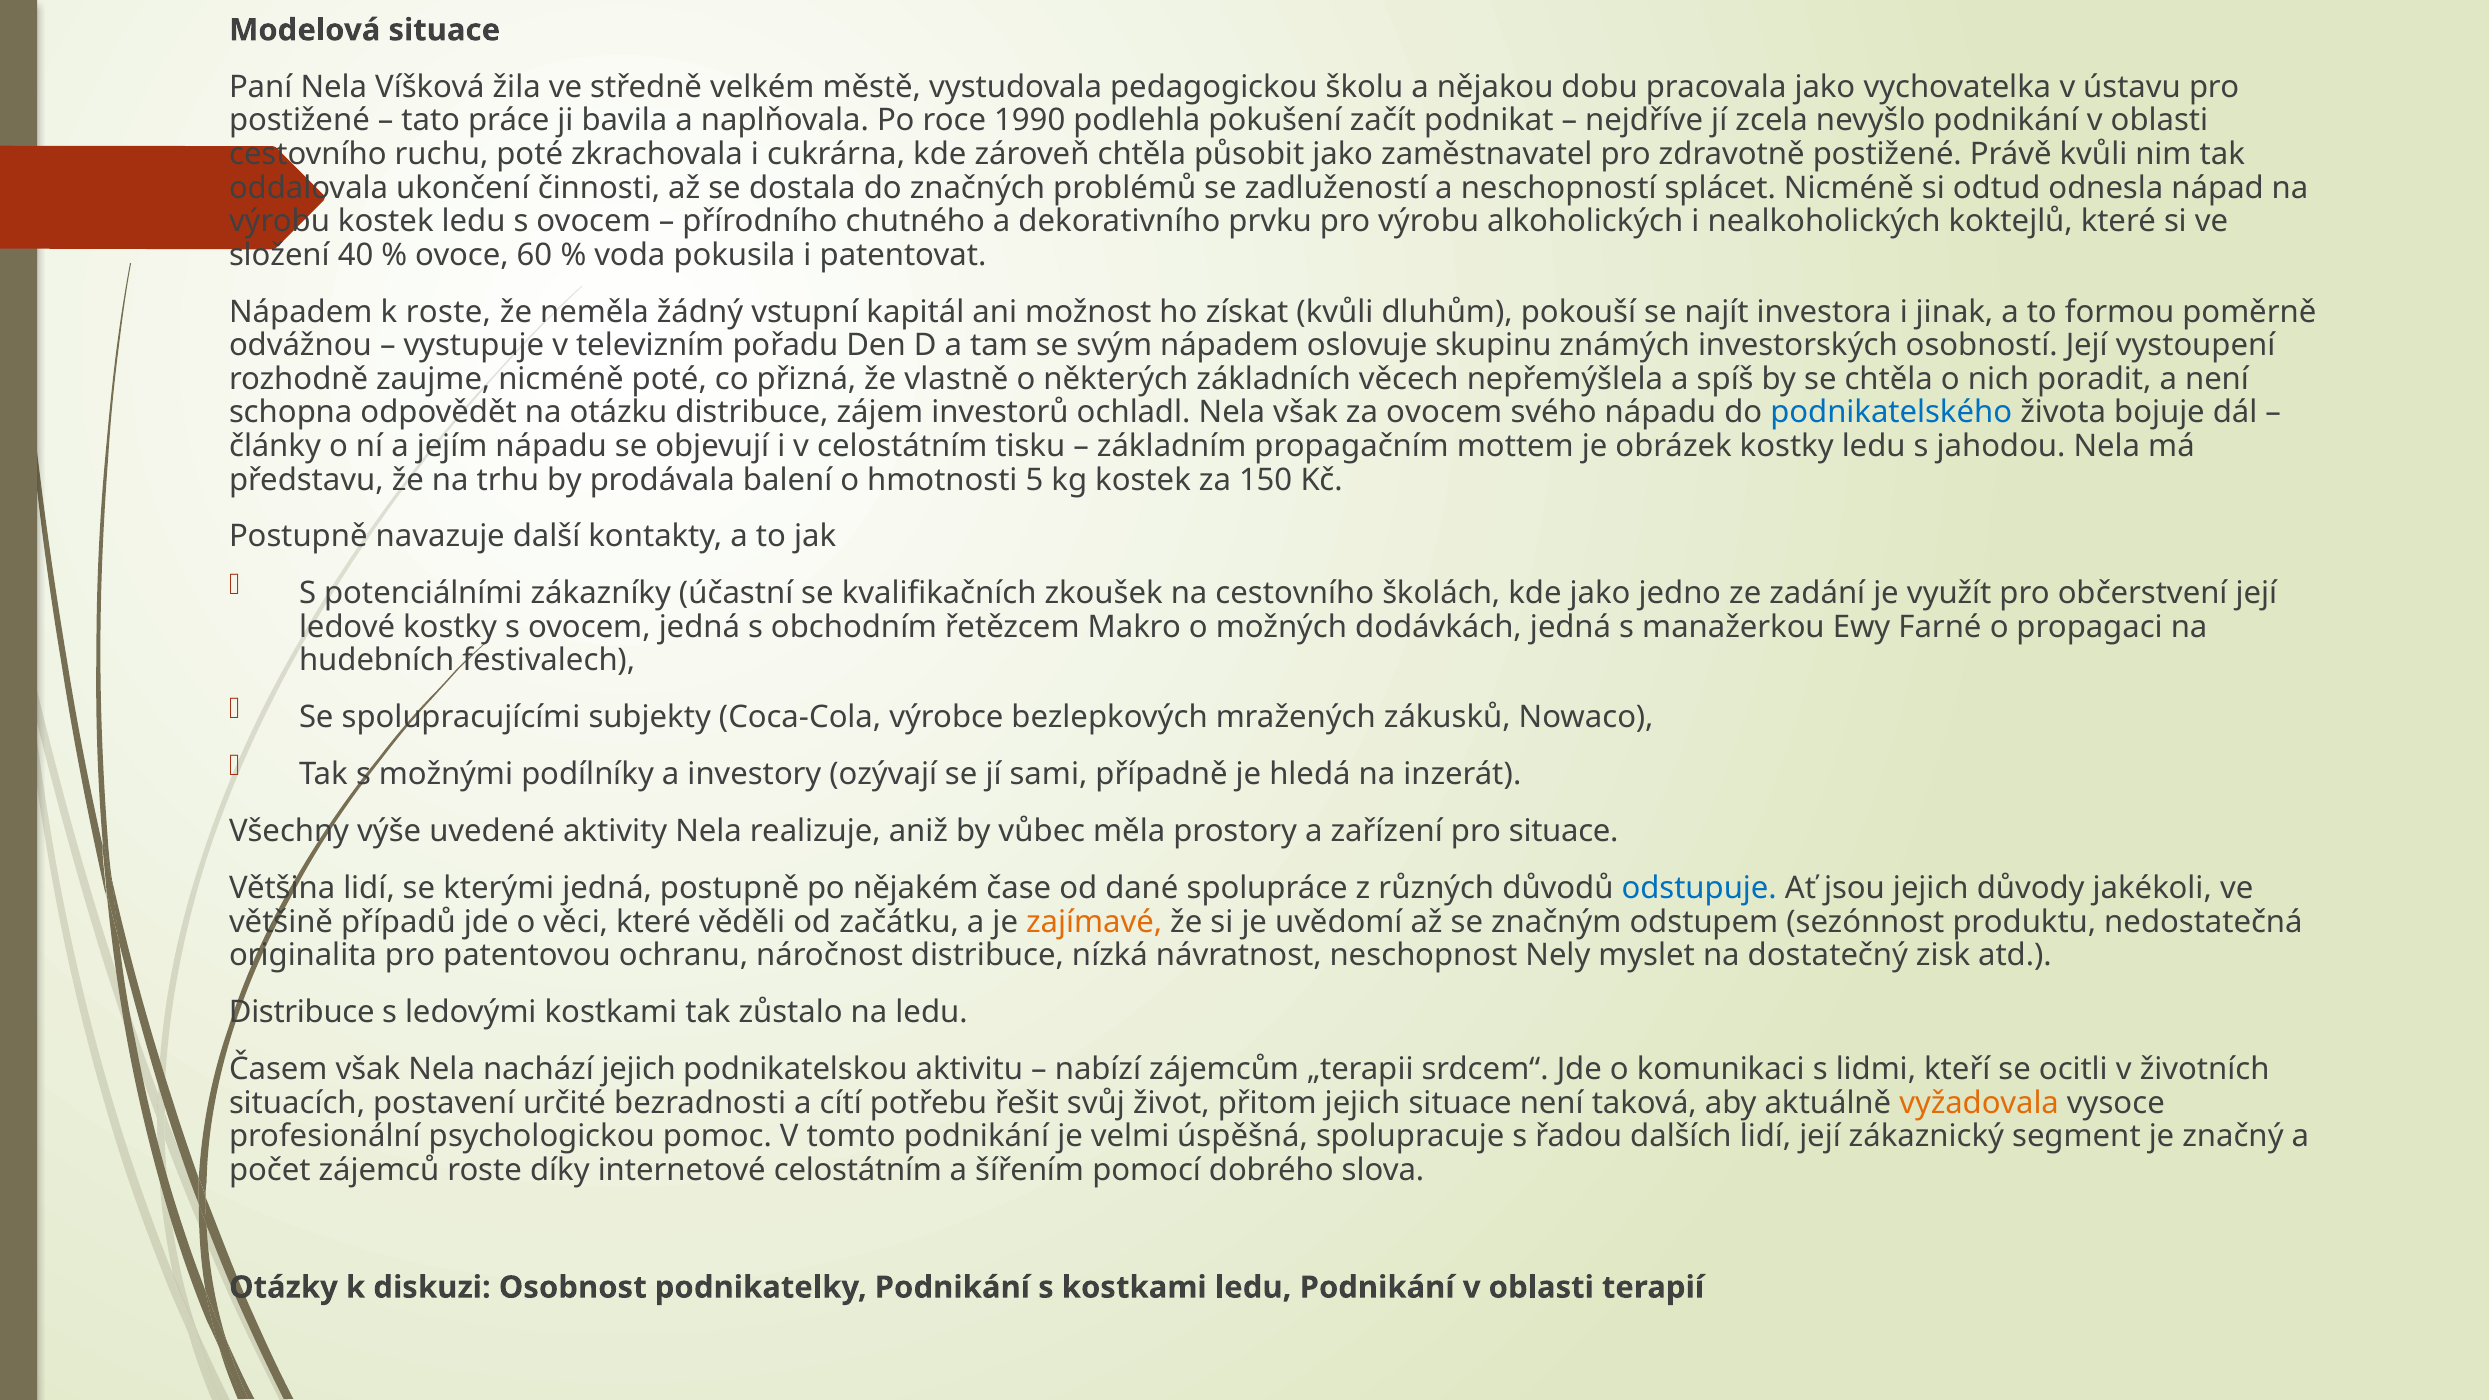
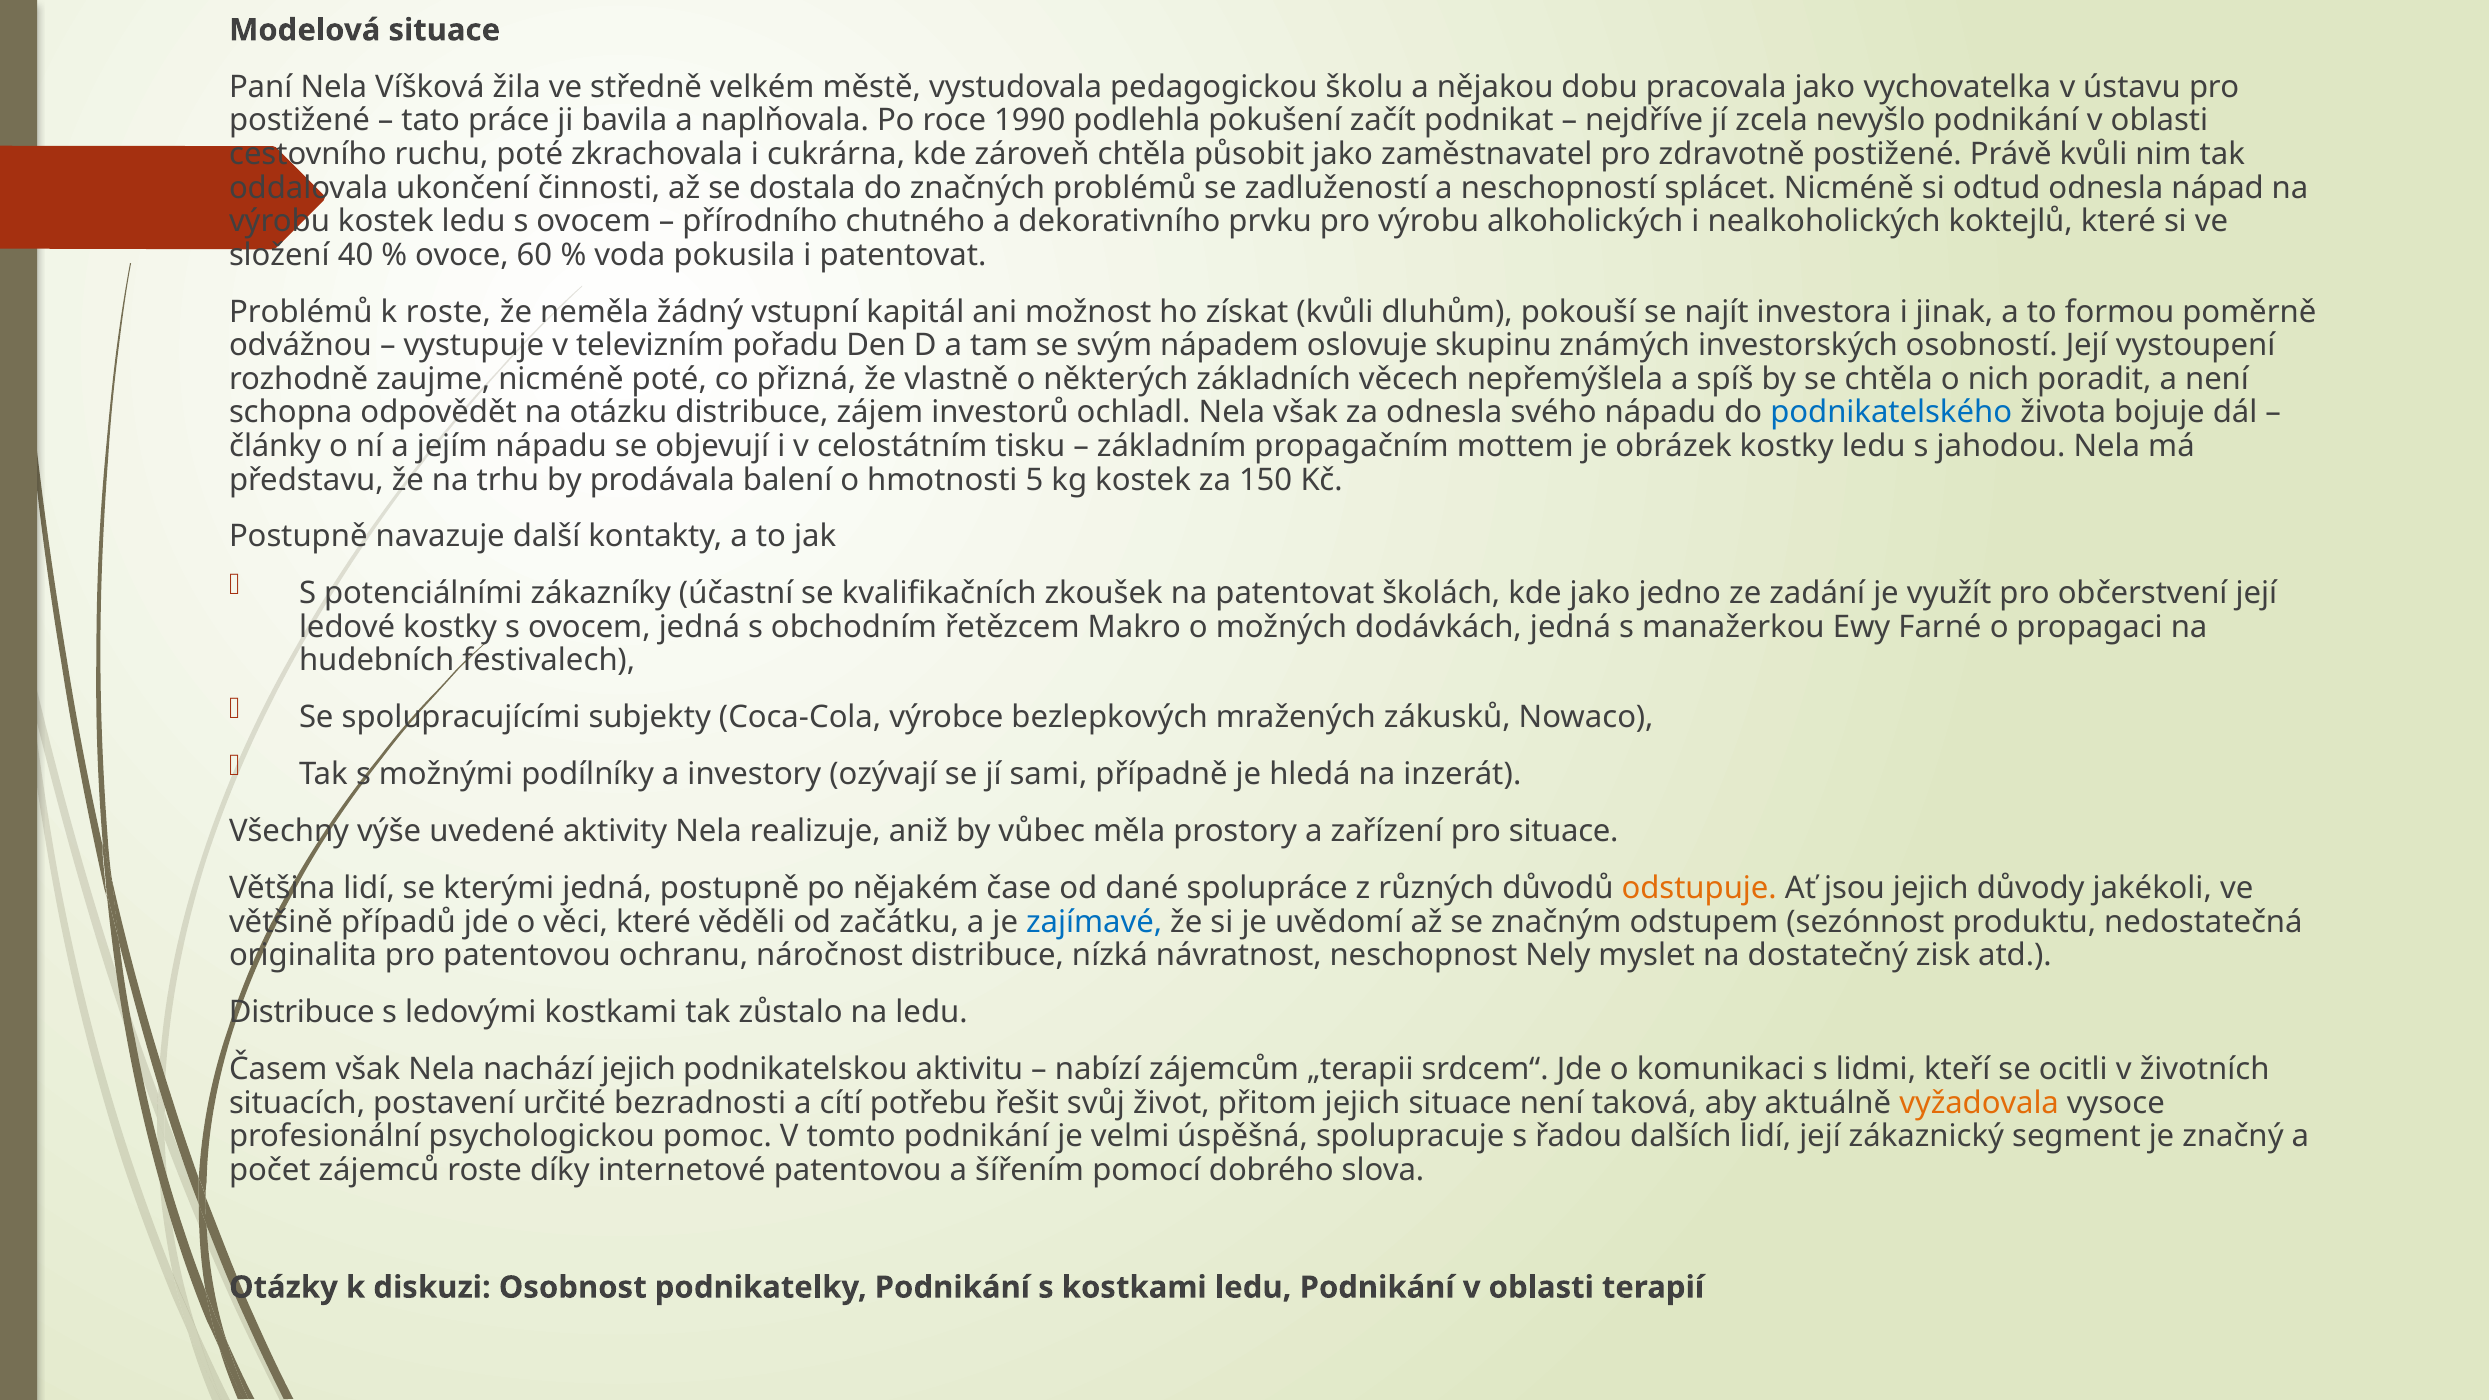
Nápadem at (301, 312): Nápadem -> Problémů
za ovocem: ovocem -> odnesla
na cestovního: cestovního -> patentovat
odstupuje colour: blue -> orange
zajímavé colour: orange -> blue
internetové celostátním: celostátním -> patentovou
